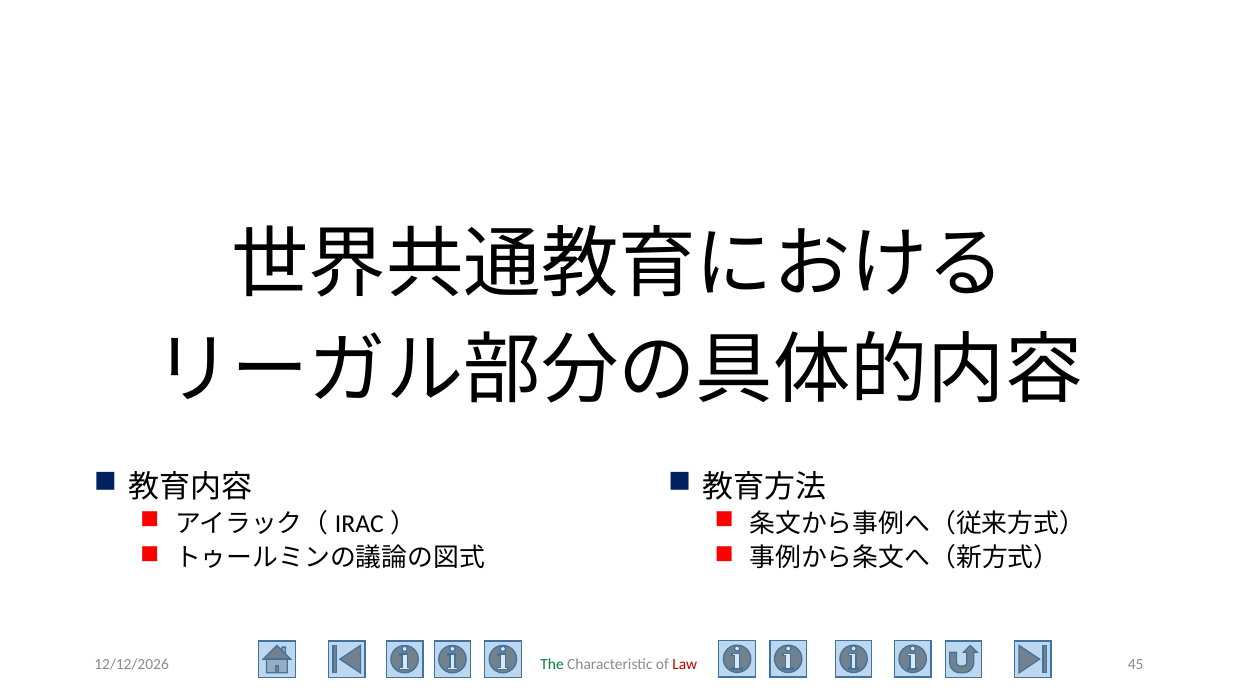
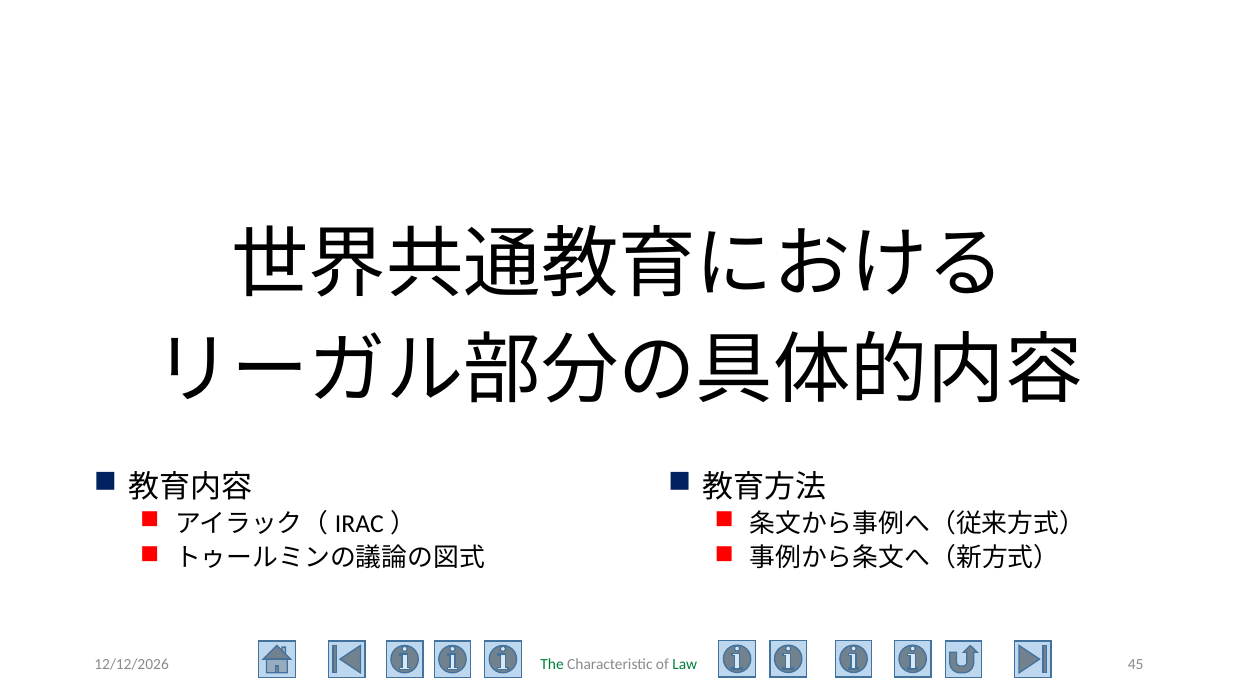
Law colour: red -> green
